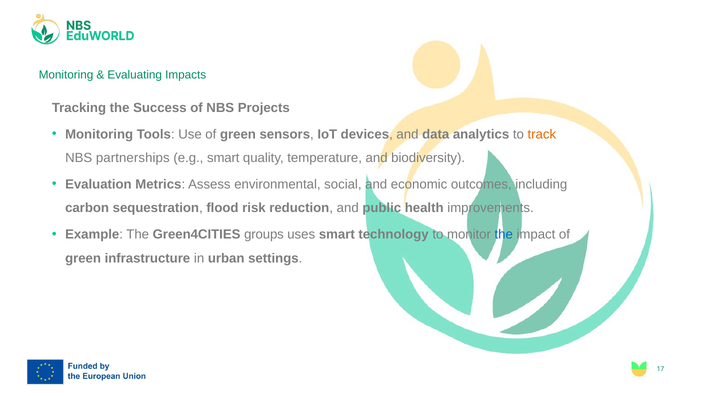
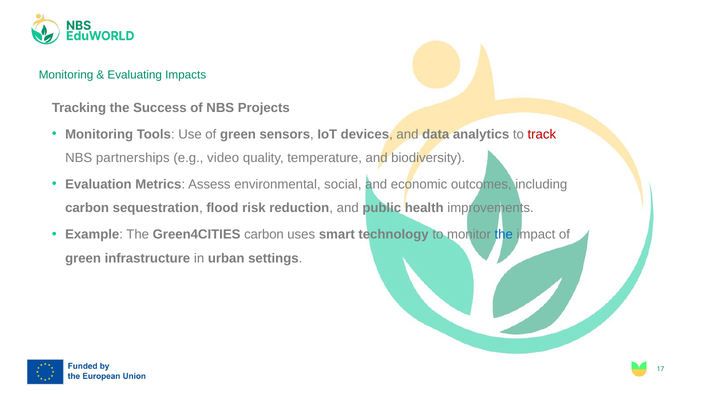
track colour: orange -> red
e.g smart: smart -> video
Green4CITIES groups: groups -> carbon
